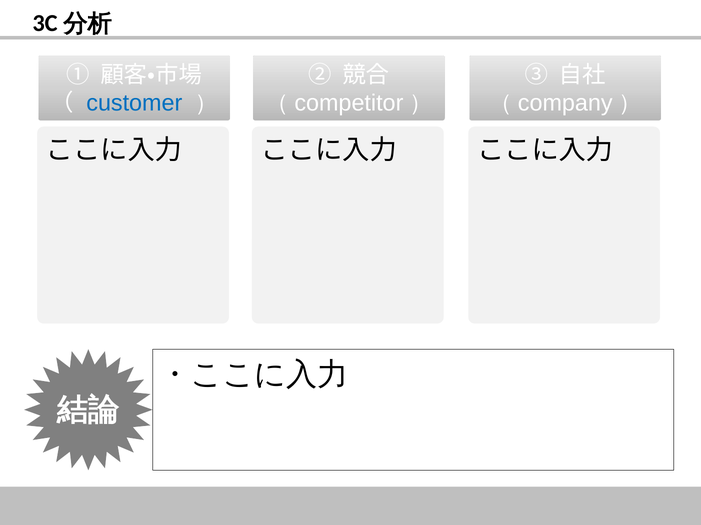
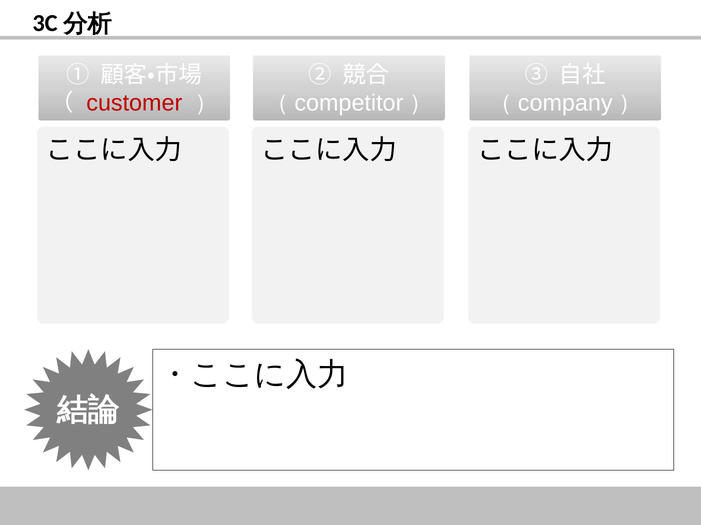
customer colour: blue -> red
